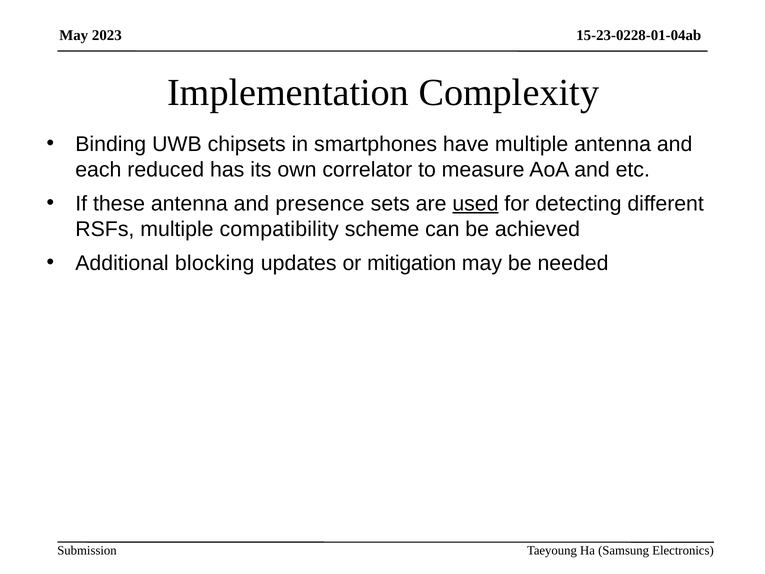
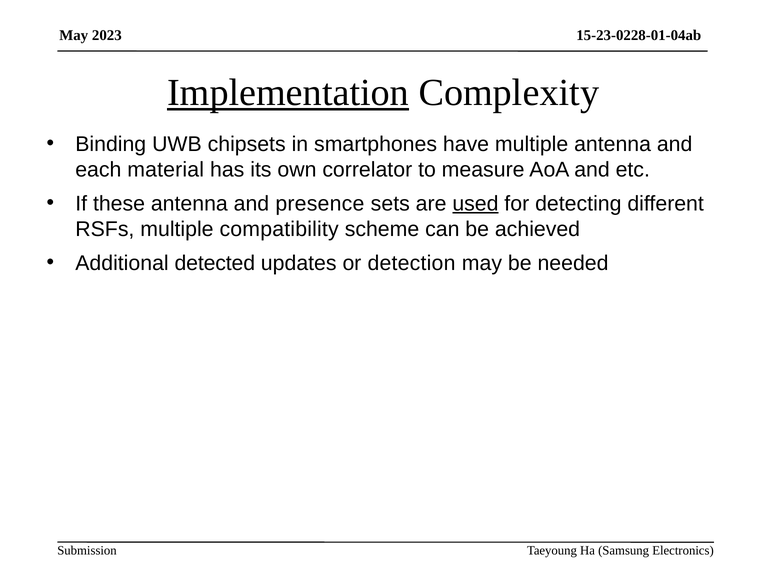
Implementation underline: none -> present
reduced: reduced -> material
blocking: blocking -> detected
mitigation: mitigation -> detection
